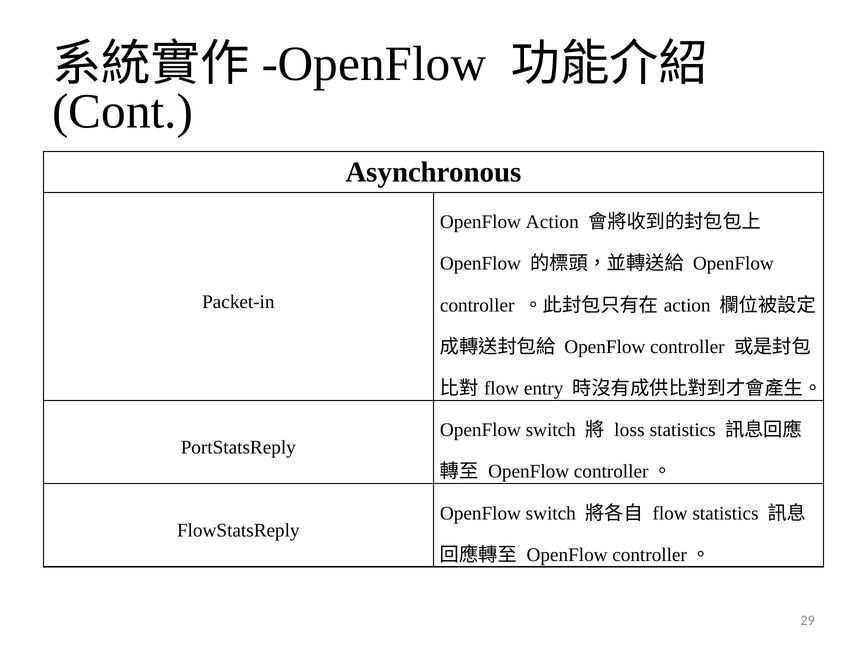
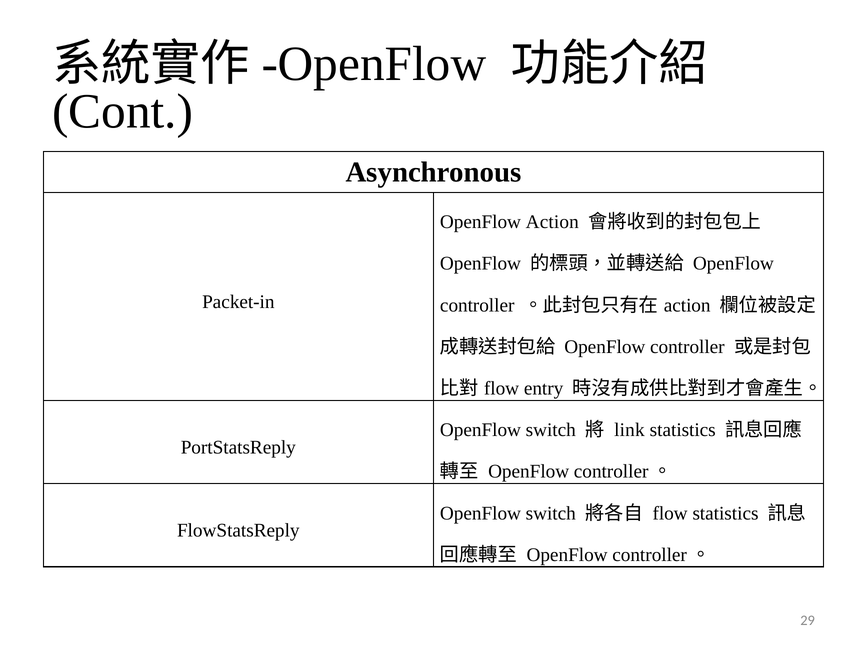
loss: loss -> link
